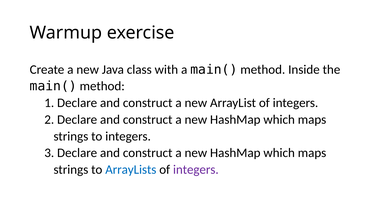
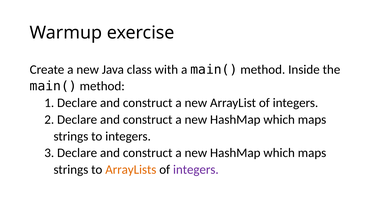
ArrayLists colour: blue -> orange
